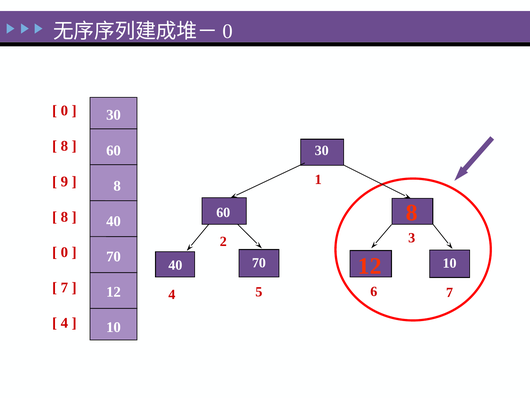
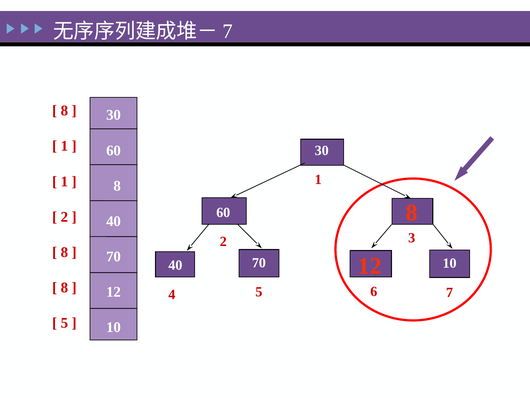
0 at (228, 31): 0 -> 7
0 at (64, 111): 0 -> 8
8 at (64, 146): 8 -> 1
9 at (64, 181): 9 -> 1
8 at (64, 217): 8 -> 2
0 at (64, 252): 0 -> 8
7 at (64, 287): 7 -> 8
4 at (64, 323): 4 -> 5
